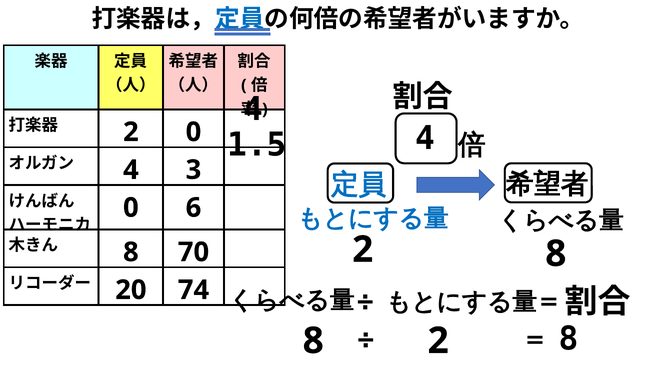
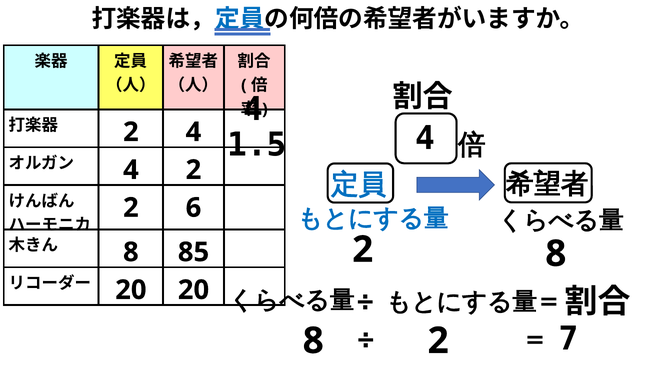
0 at (193, 132): 0 -> 4
4 3: 3 -> 2
0 at (131, 208): 0 -> 2
70: 70 -> 85
20 74: 74 -> 20
8 at (568, 339): 8 -> 7
